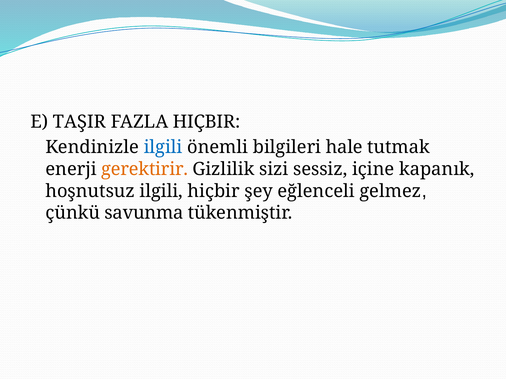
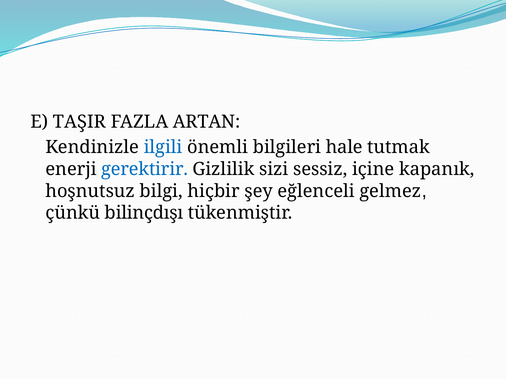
FAZLA HIÇBIR: HIÇBIR -> ARTAN
gerektirir colour: orange -> blue
hoşnutsuz ilgili: ilgili -> bilgi
savunma: savunma -> bilinçdışı
